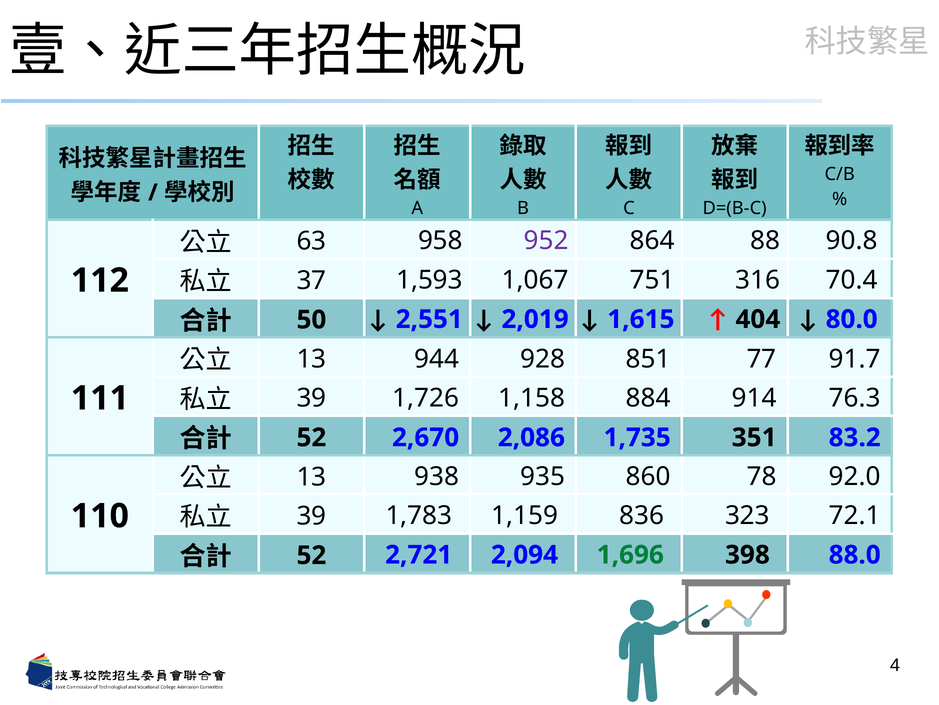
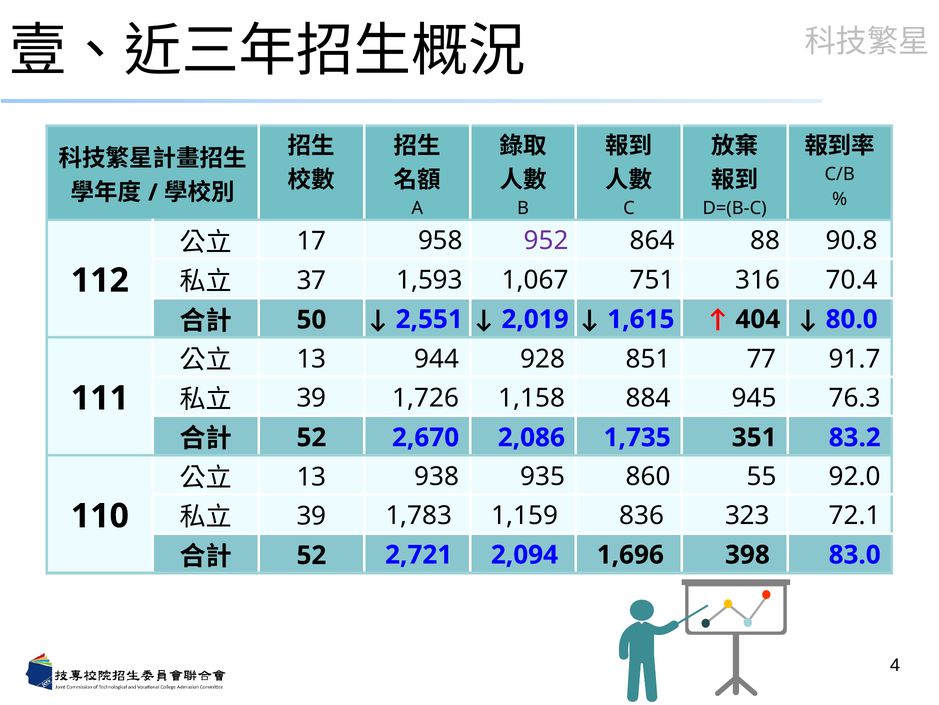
63: 63 -> 17
914: 914 -> 945
78: 78 -> 55
1,696 colour: green -> black
88.0: 88.0 -> 83.0
